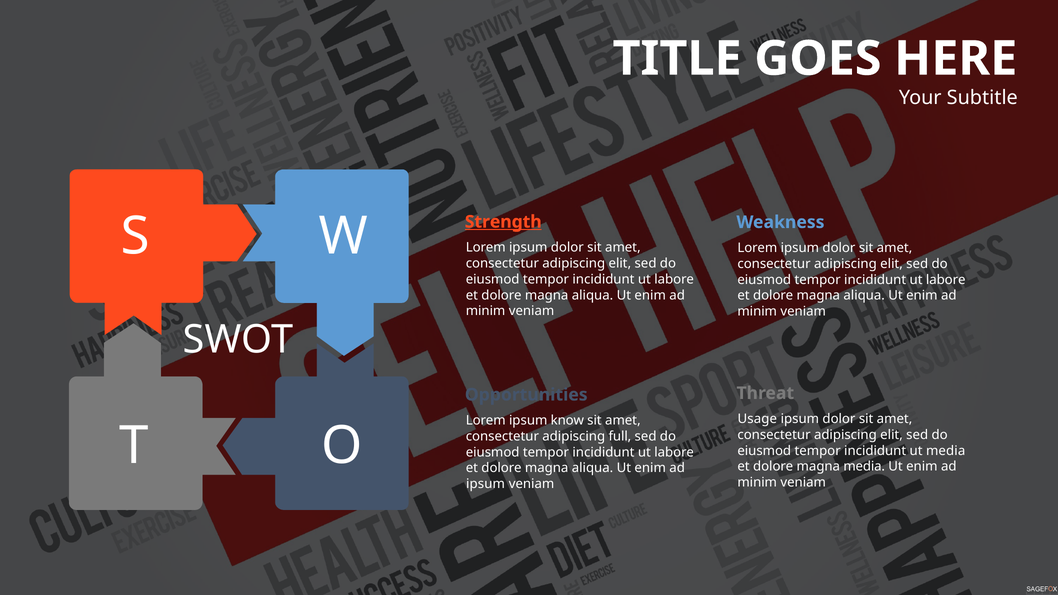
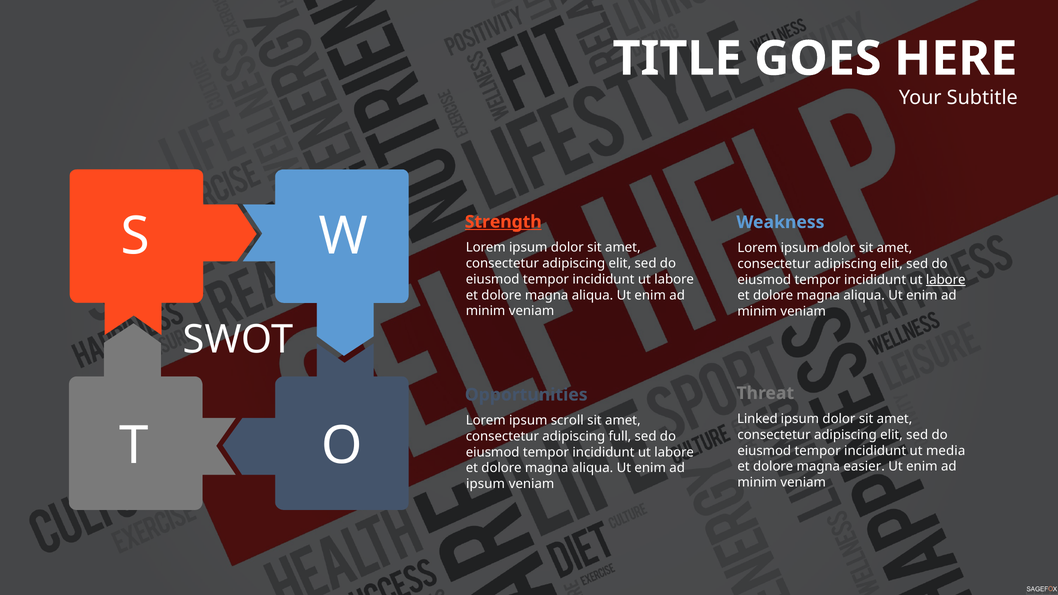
labore at (946, 280) underline: none -> present
Usage: Usage -> Linked
know: know -> scroll
magna media: media -> easier
